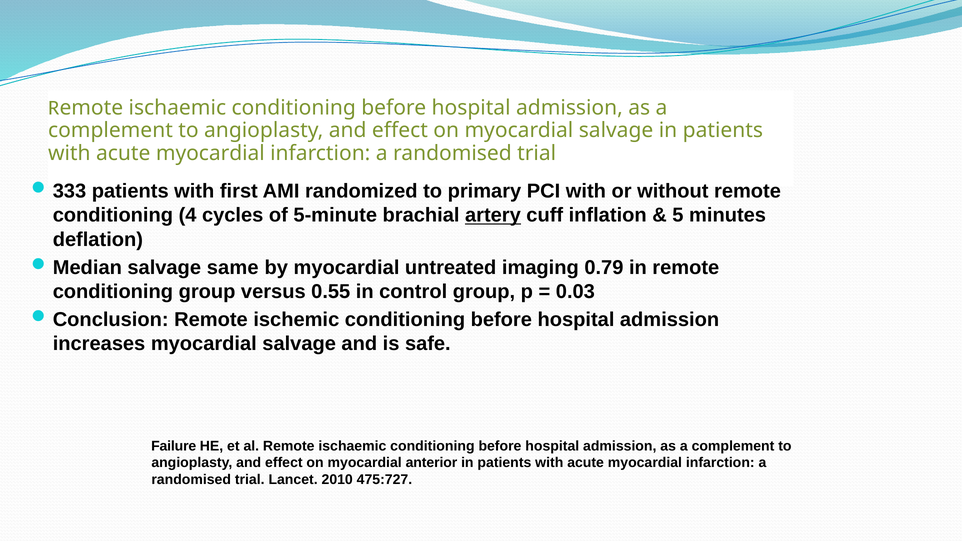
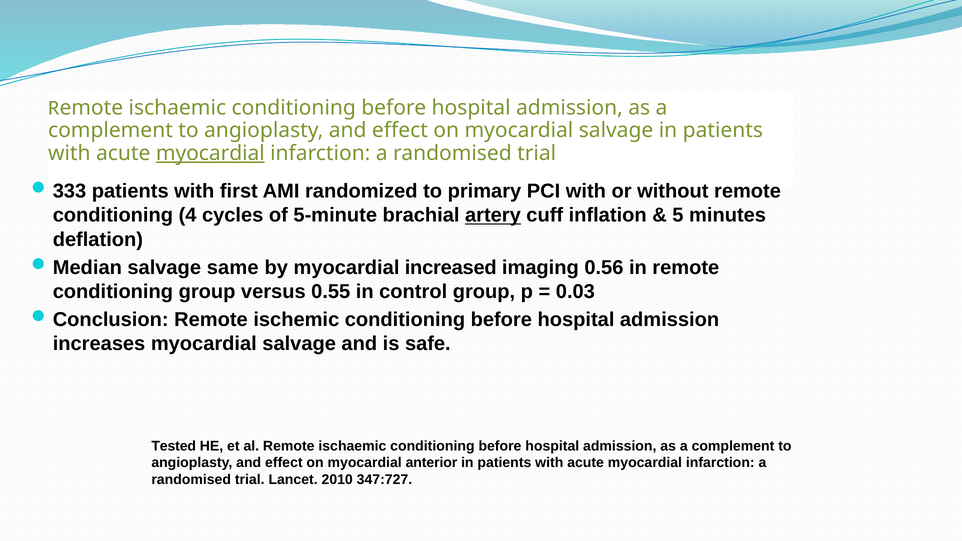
myocardial at (210, 153) underline: none -> present
untreated: untreated -> increased
0.79: 0.79 -> 0.56
Failure: Failure -> Tested
475:727: 475:727 -> 347:727
